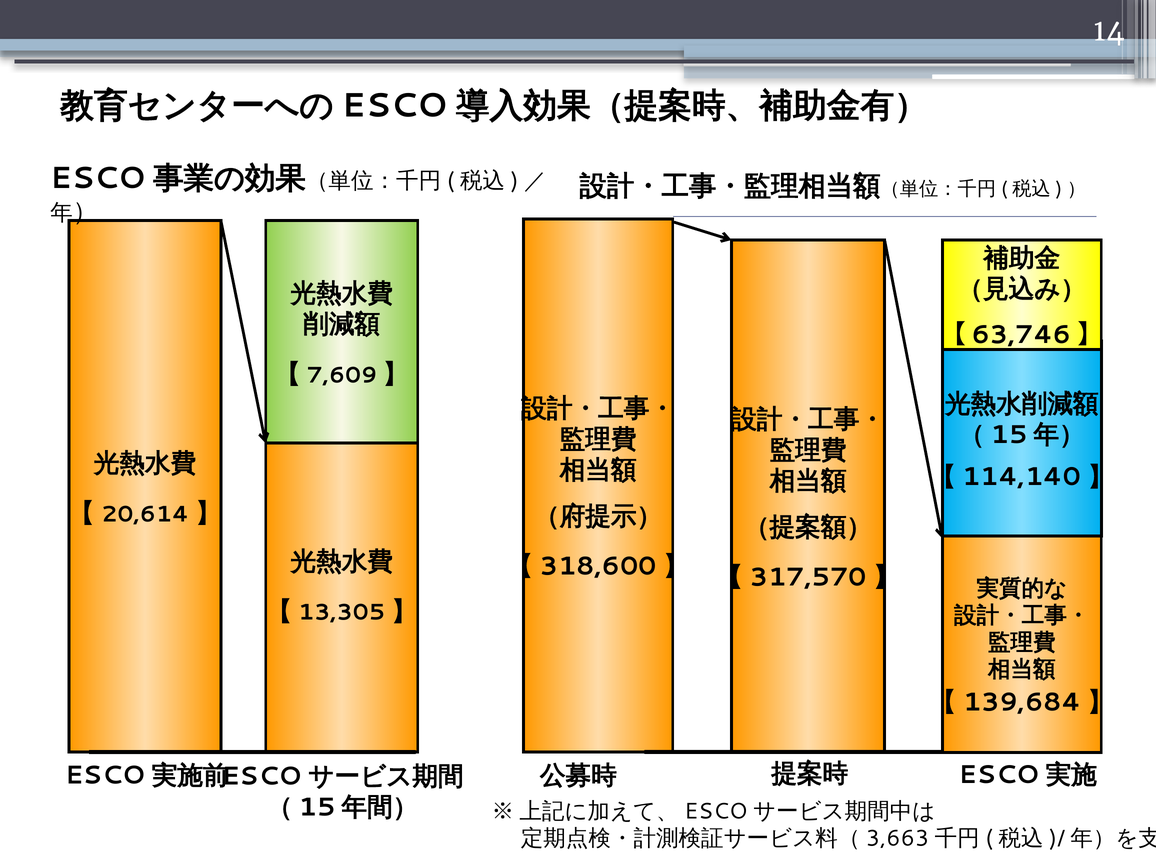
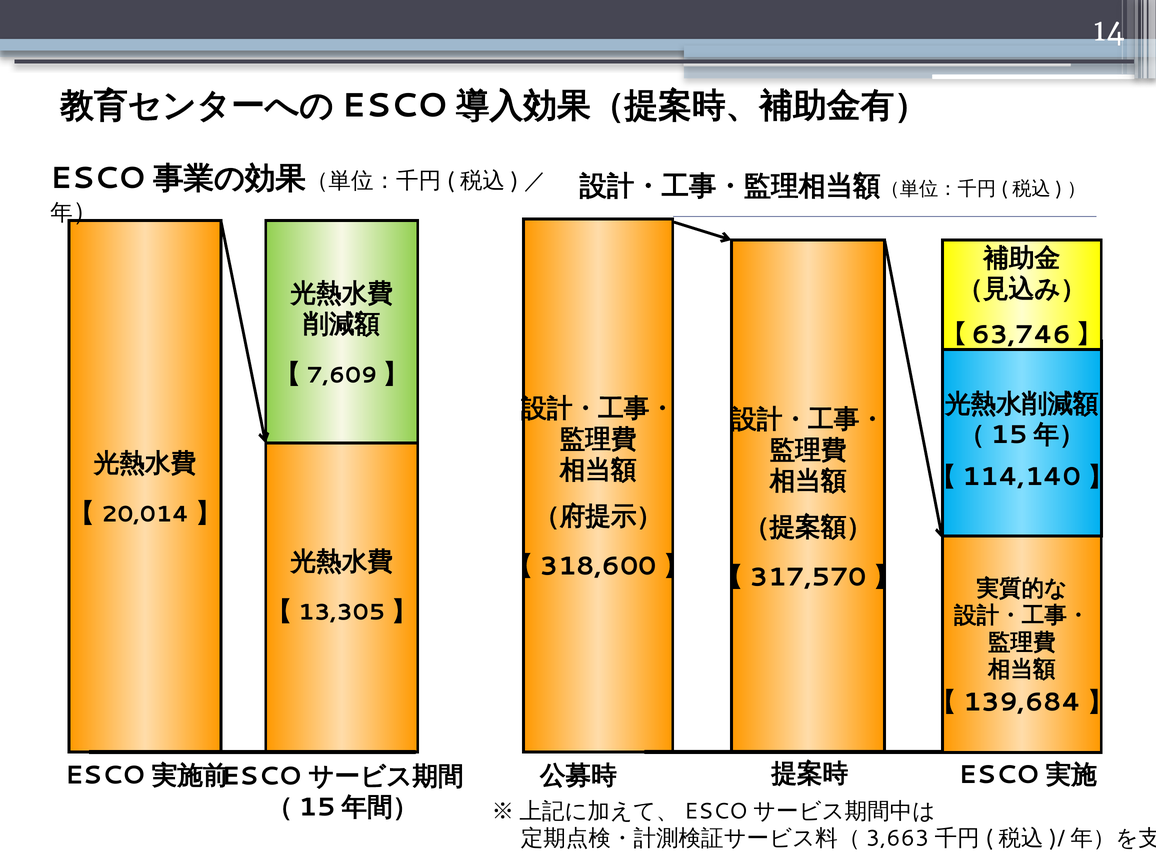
20,614: 20,614 -> 20,014
